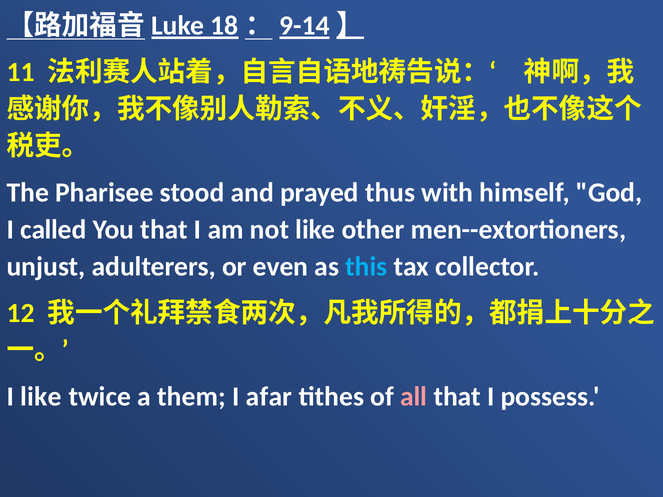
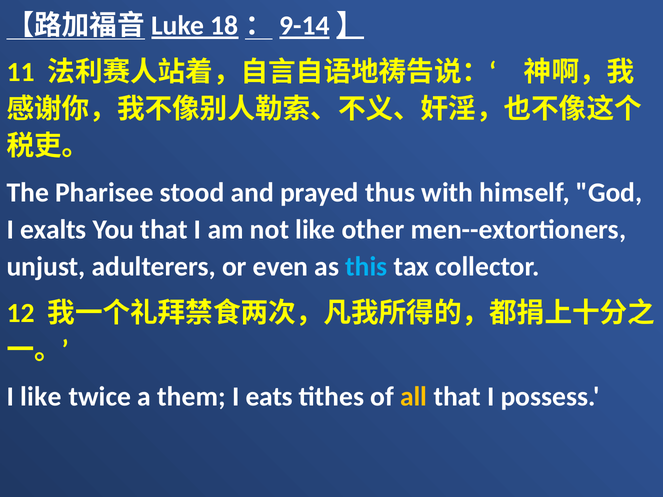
called: called -> exalts
afar: afar -> eats
all colour: pink -> yellow
